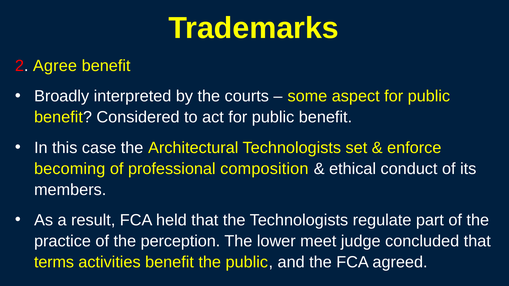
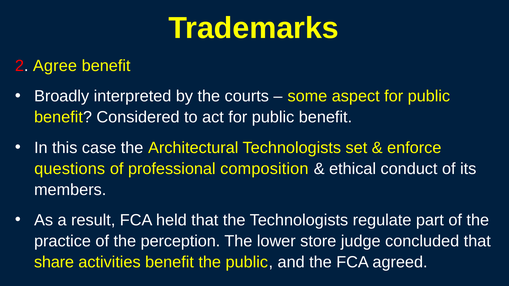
becoming: becoming -> questions
meet: meet -> store
terms: terms -> share
